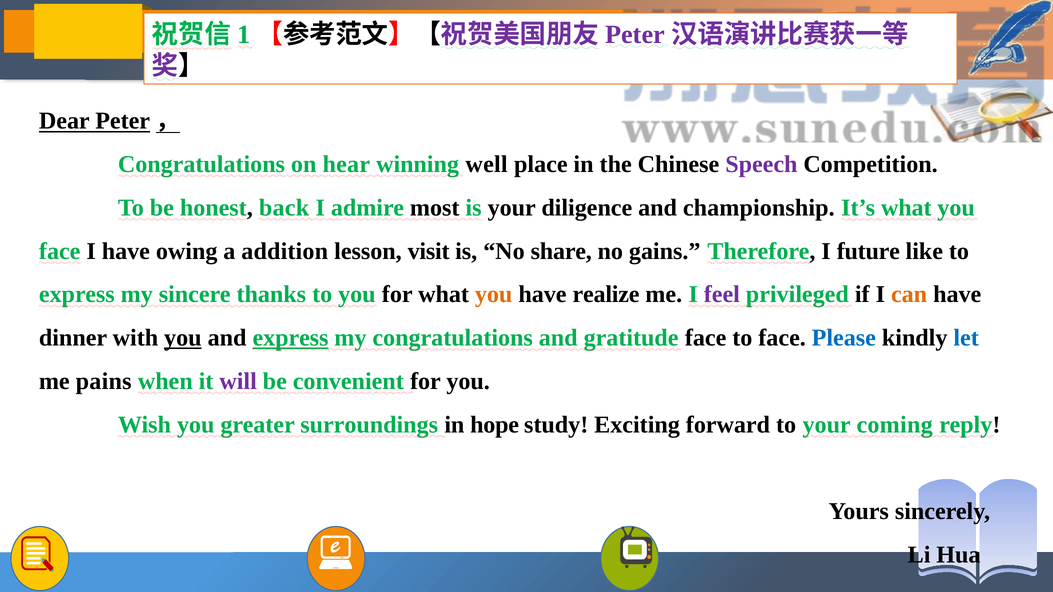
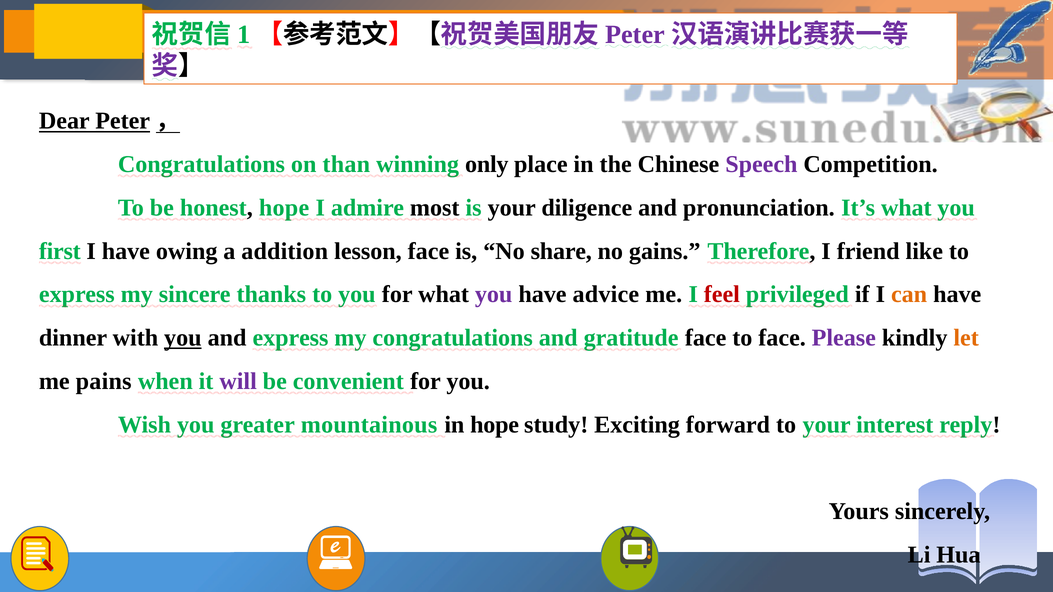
hear: hear -> than
well: well -> only
honest back: back -> hope
championship: championship -> pronunciation
face at (60, 251): face -> first
lesson visit: visit -> face
future: future -> friend
you at (494, 295) colour: orange -> purple
realize: realize -> advice
feel colour: purple -> red
express at (291, 338) underline: present -> none
Please colour: blue -> purple
let colour: blue -> orange
surroundings: surroundings -> mountainous
coming: coming -> interest
